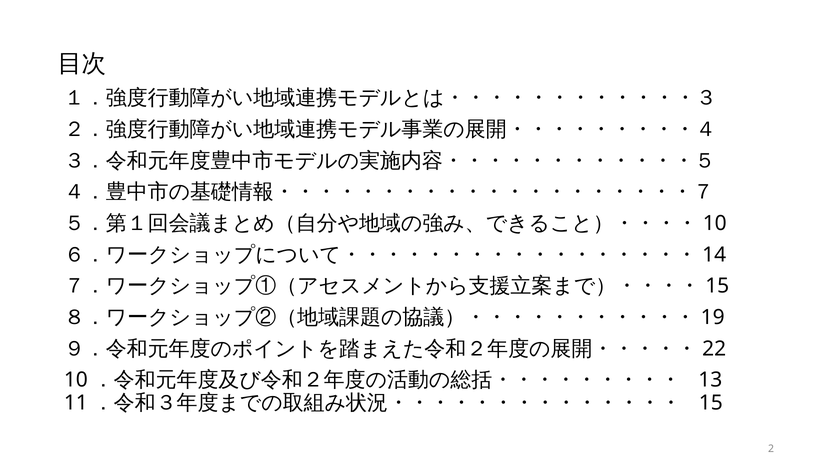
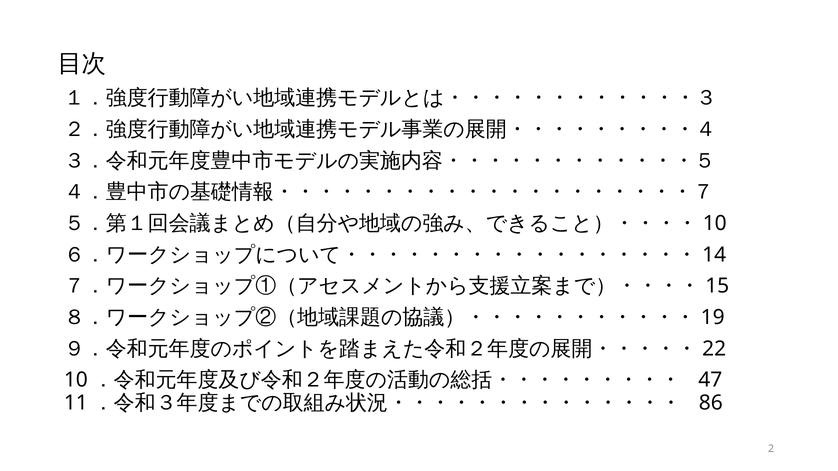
13: 13 -> 47
15 at (711, 403): 15 -> 86
